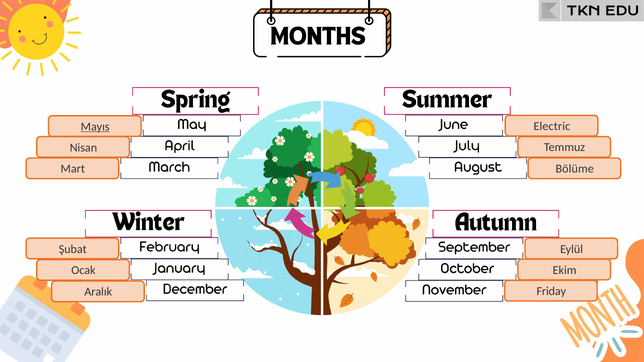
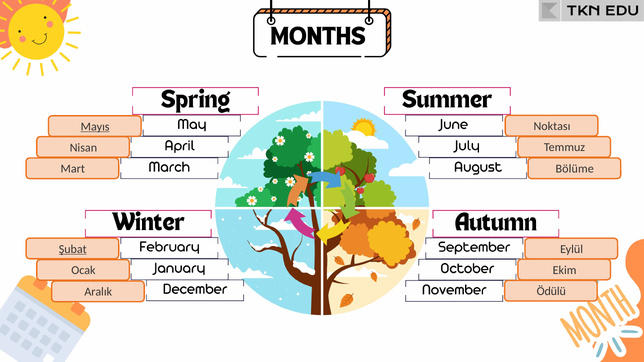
Electric: Electric -> Noktası
Şubat underline: none -> present
Friday: Friday -> Ödülü
